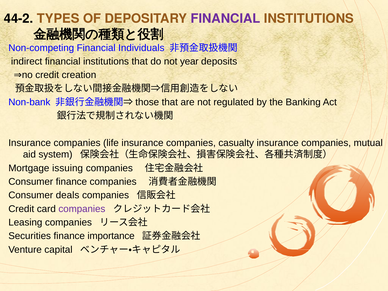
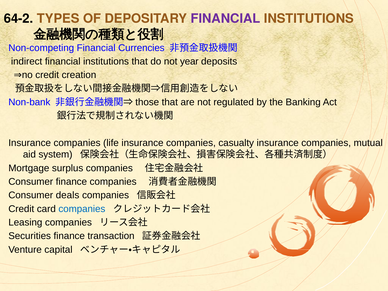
44-2: 44-2 -> 64-2
Individuals: Individuals -> Currencies
issuing: issuing -> surplus
companies at (82, 209) colour: purple -> blue
importance: importance -> transaction
